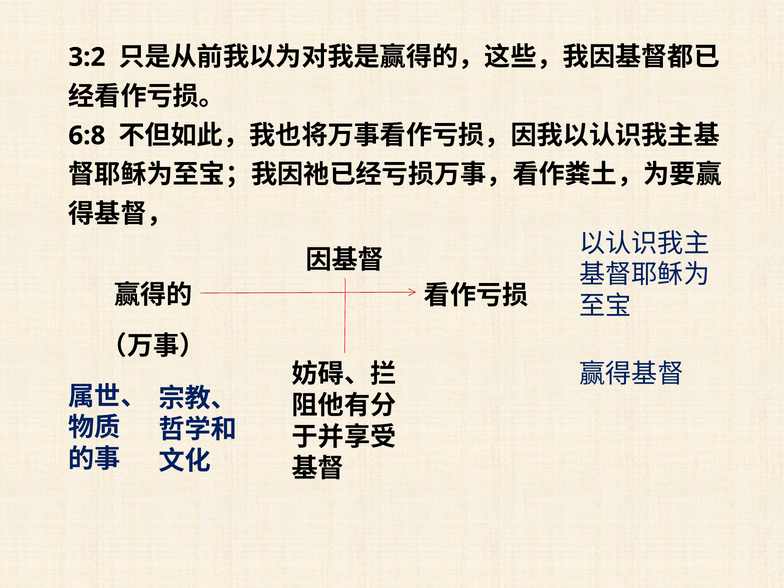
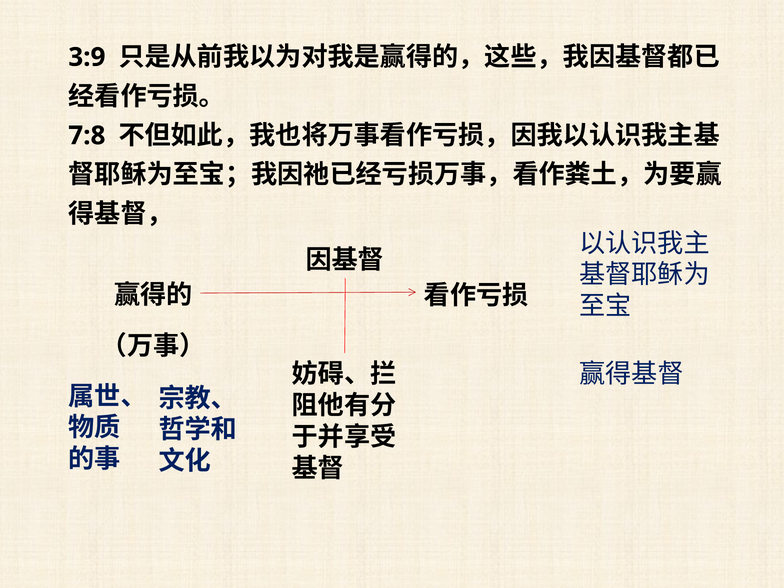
3:2: 3:2 -> 3:9
6:8: 6:8 -> 7:8
